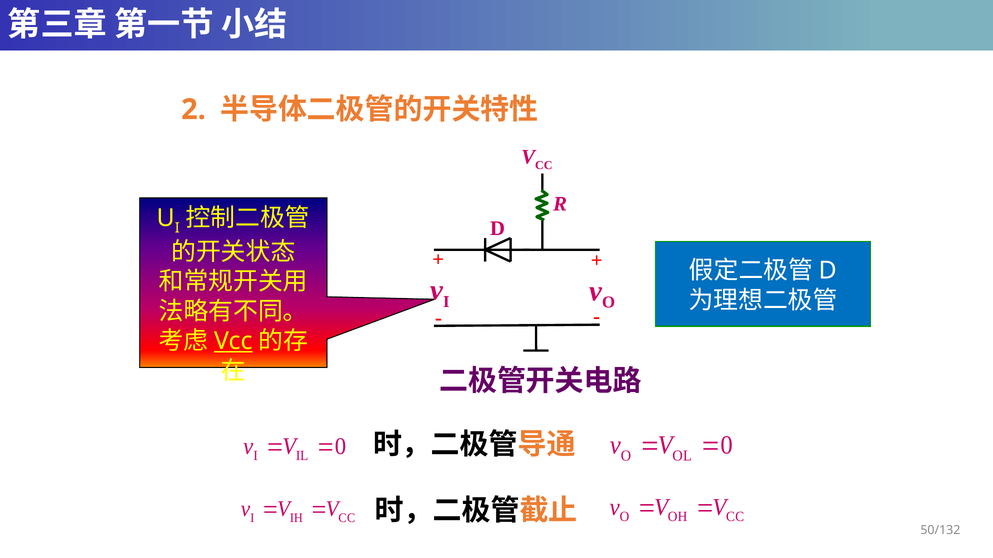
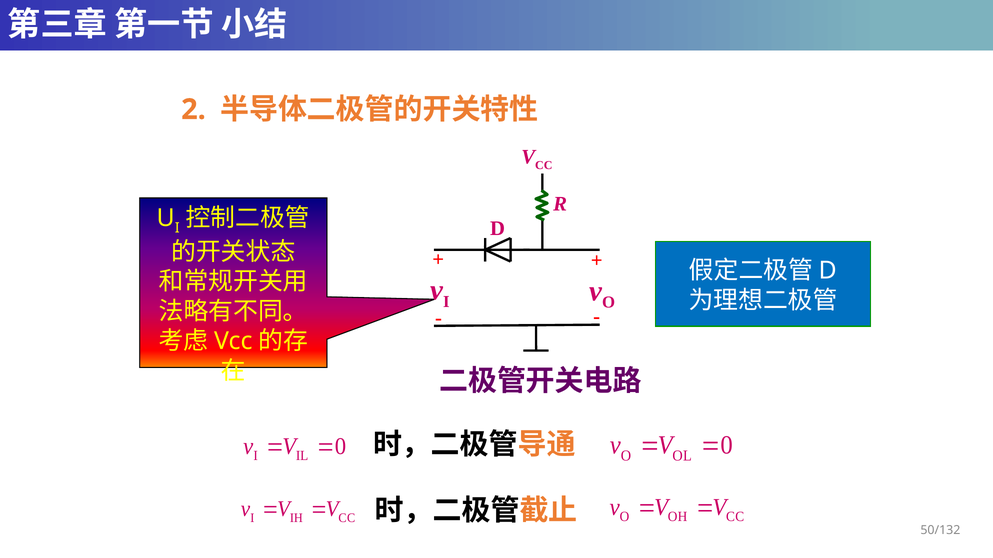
Vcc underline: present -> none
